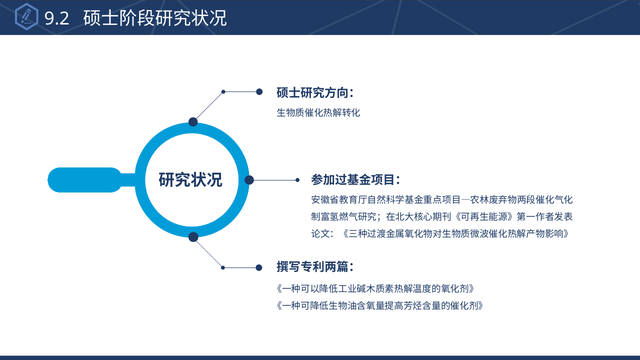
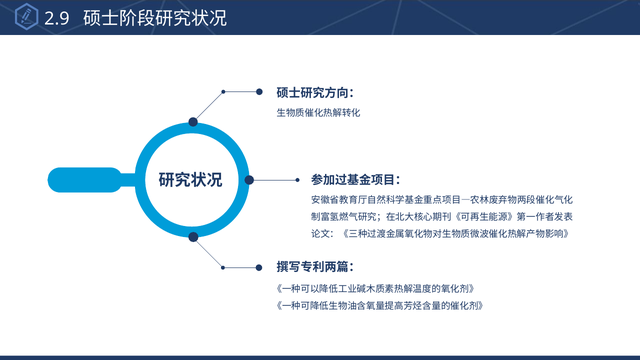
9.2: 9.2 -> 2.9
